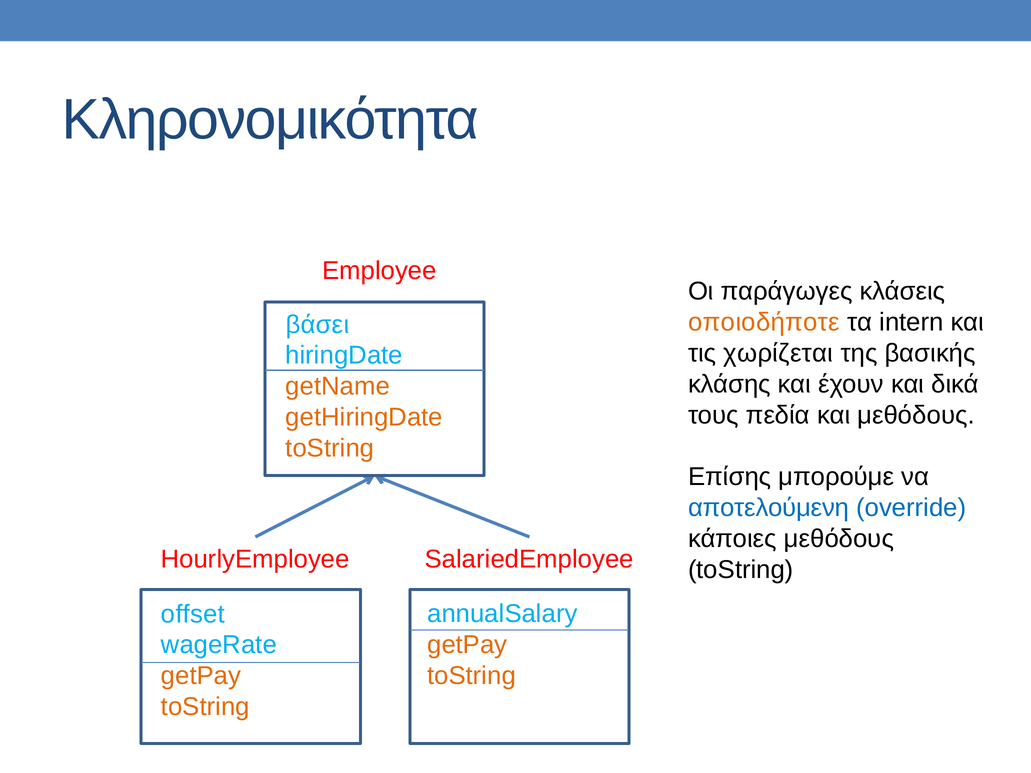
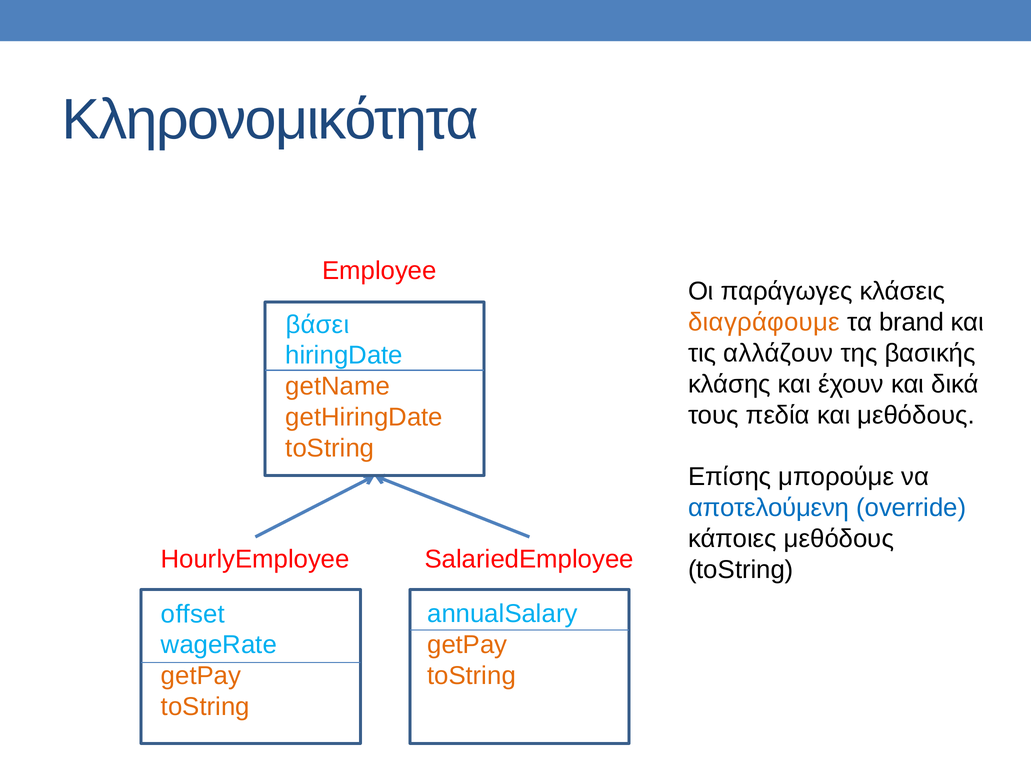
οποιοδήποτε: οποιοδήποτε -> διαγράφουμε
intern: intern -> brand
χωρίζεται: χωρίζεται -> αλλάζουν
